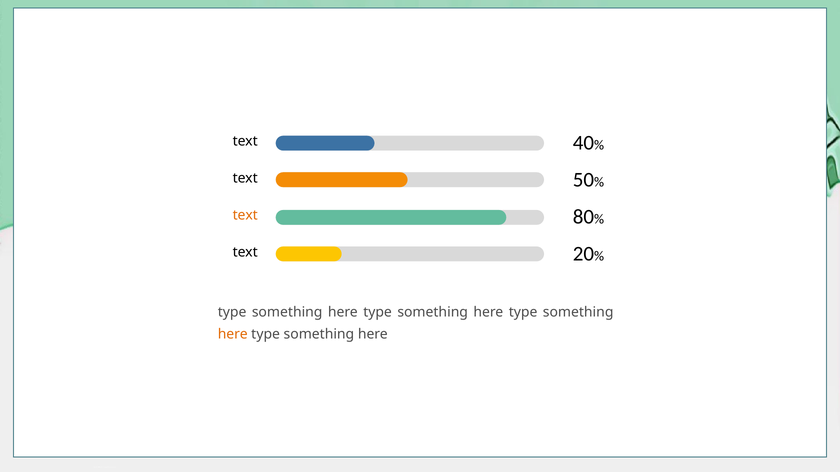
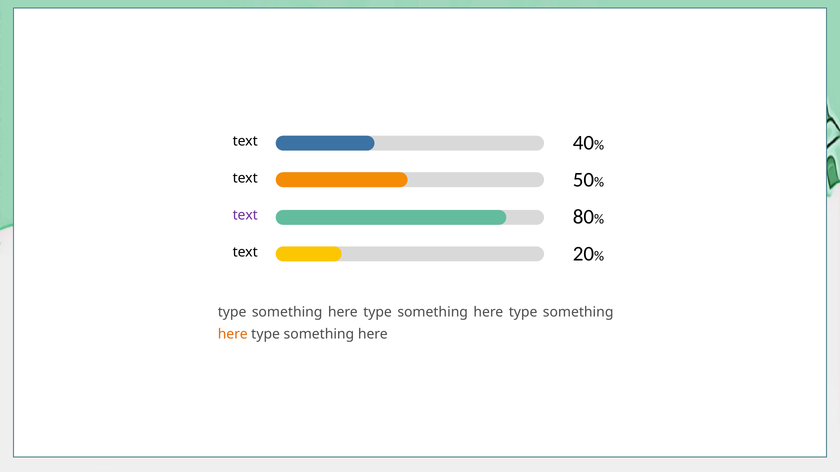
text at (245, 215) colour: orange -> purple
